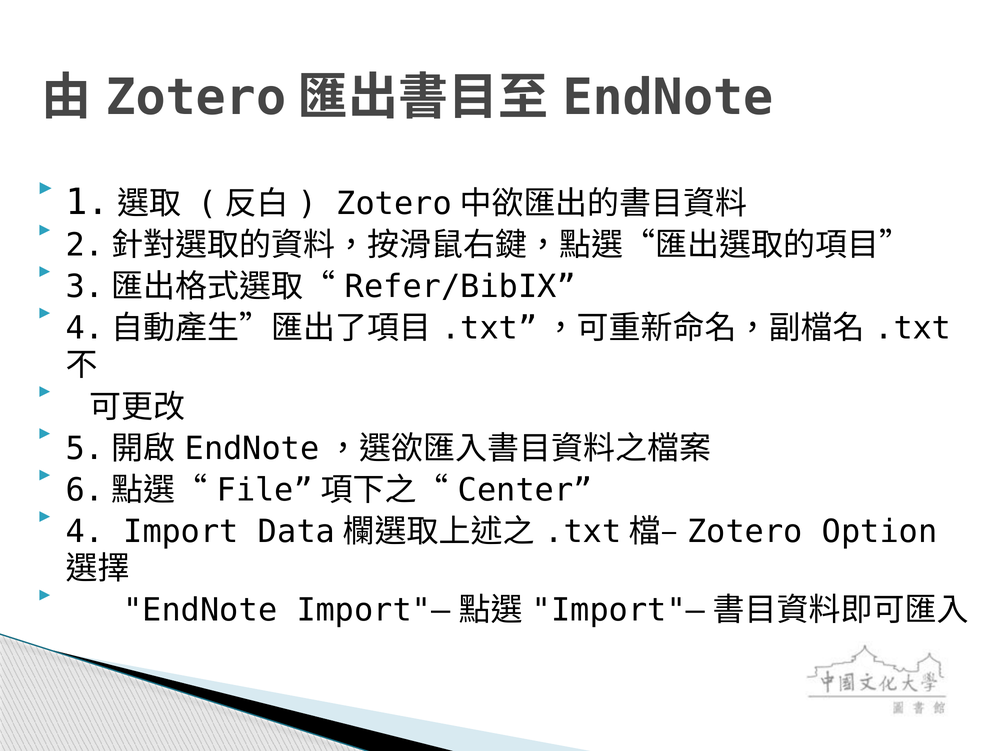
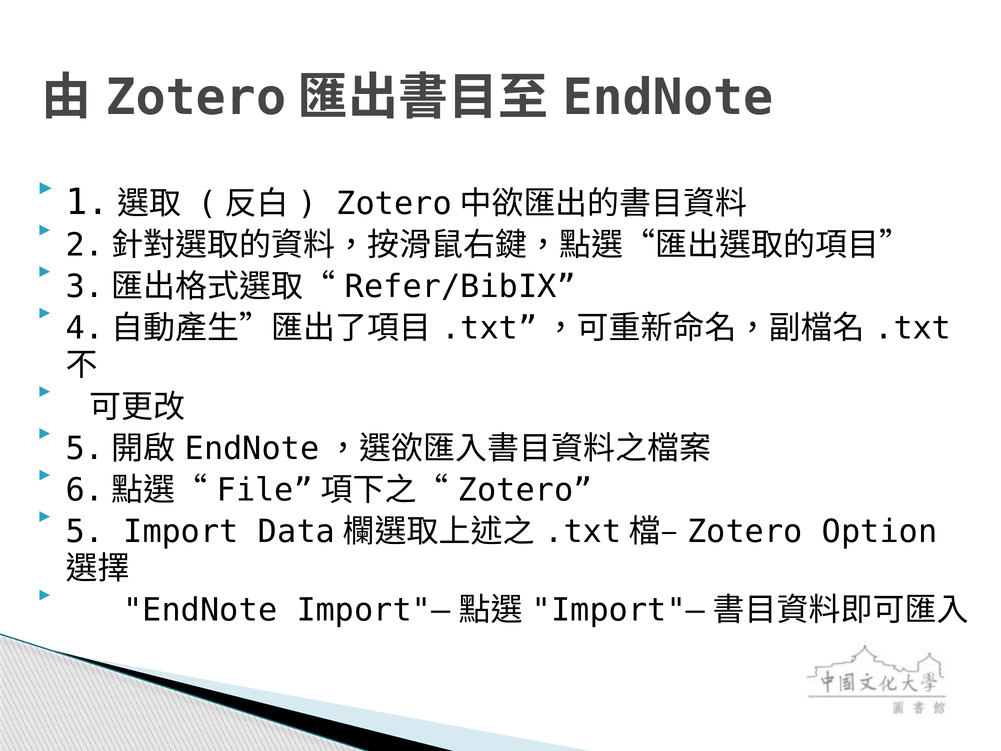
Center at (525, 490): Center -> Zotero
4: 4 -> 5
